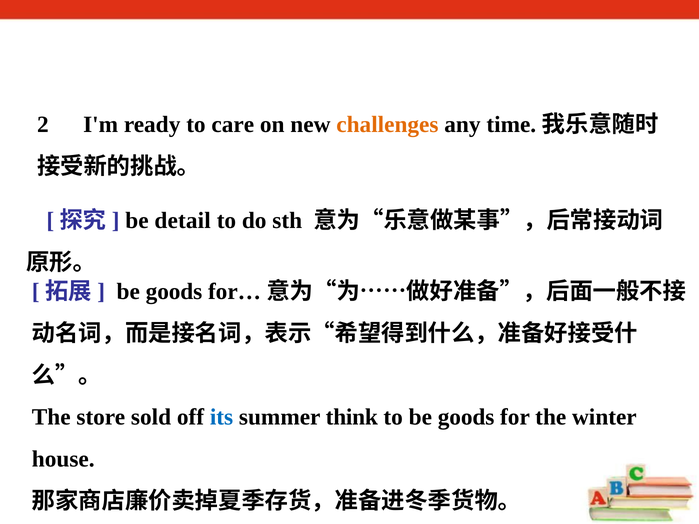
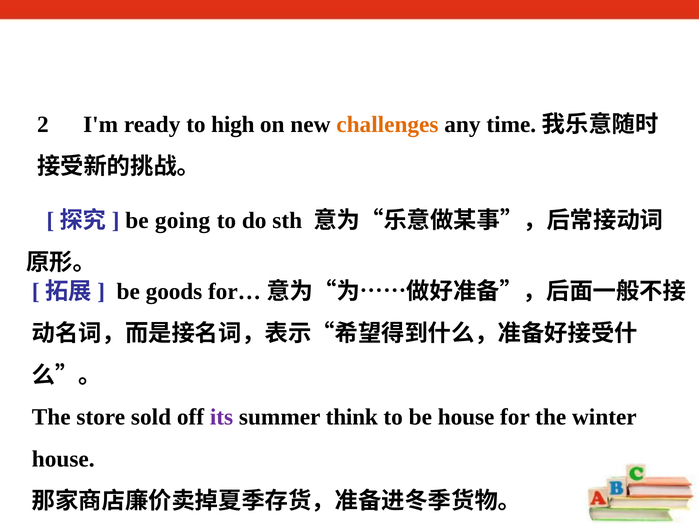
care: care -> high
detail: detail -> going
its colour: blue -> purple
to be goods: goods -> house
